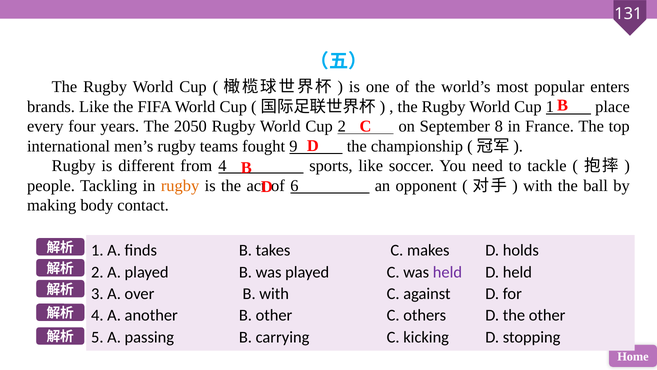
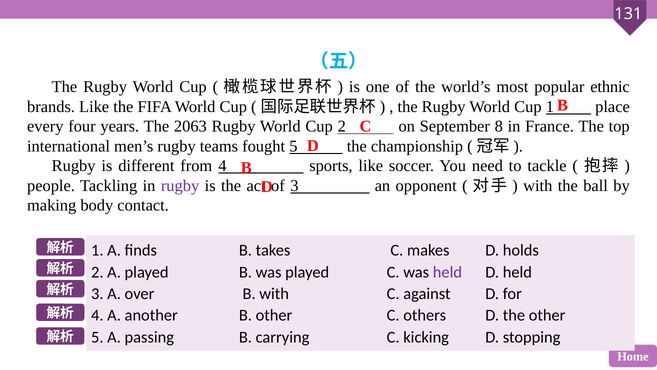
enters: enters -> ethnic
2050: 2050 -> 2063
fought 9: 9 -> 5
rugby at (180, 185) colour: orange -> purple
of 6: 6 -> 3
